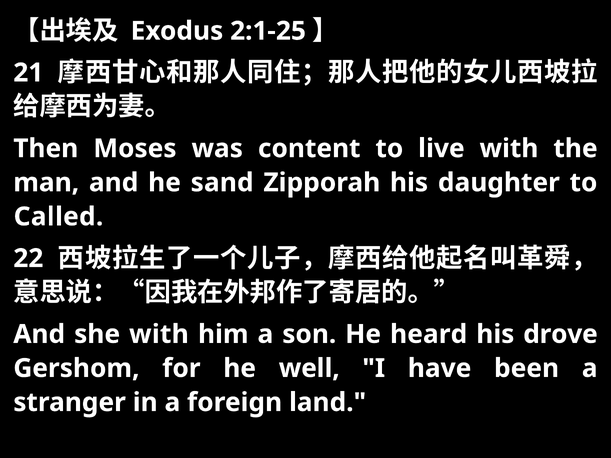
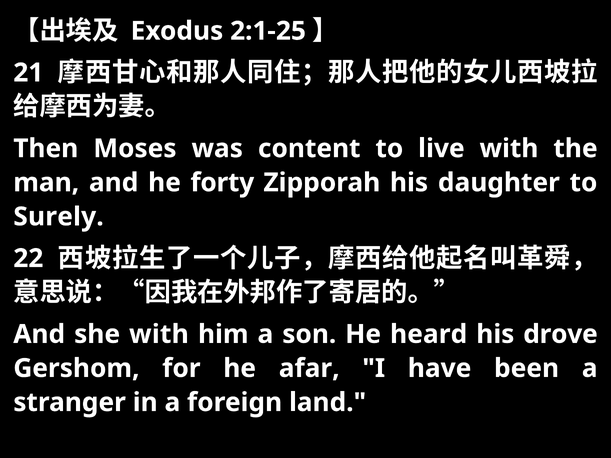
sand: sand -> forty
Called: Called -> Surely
well: well -> afar
